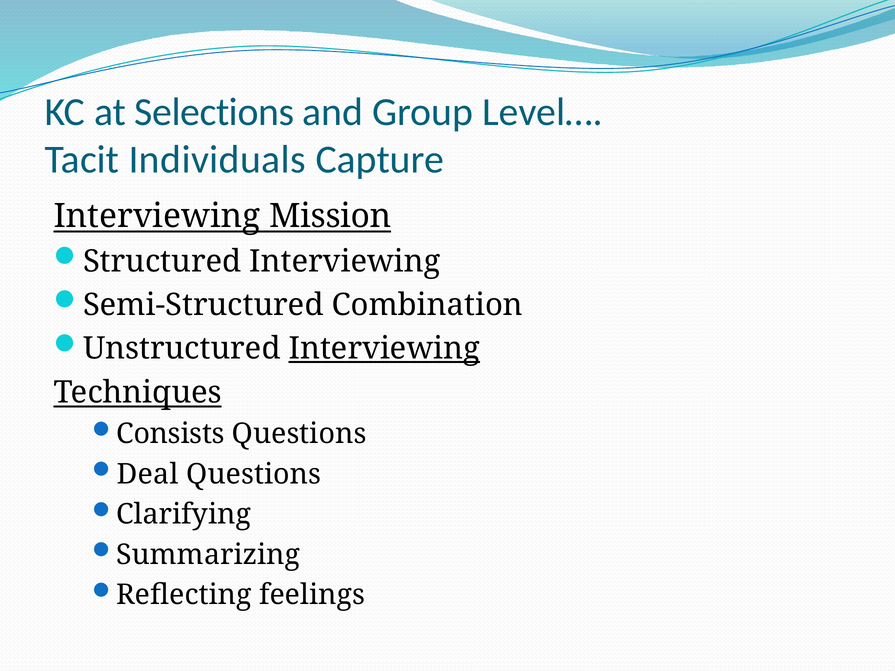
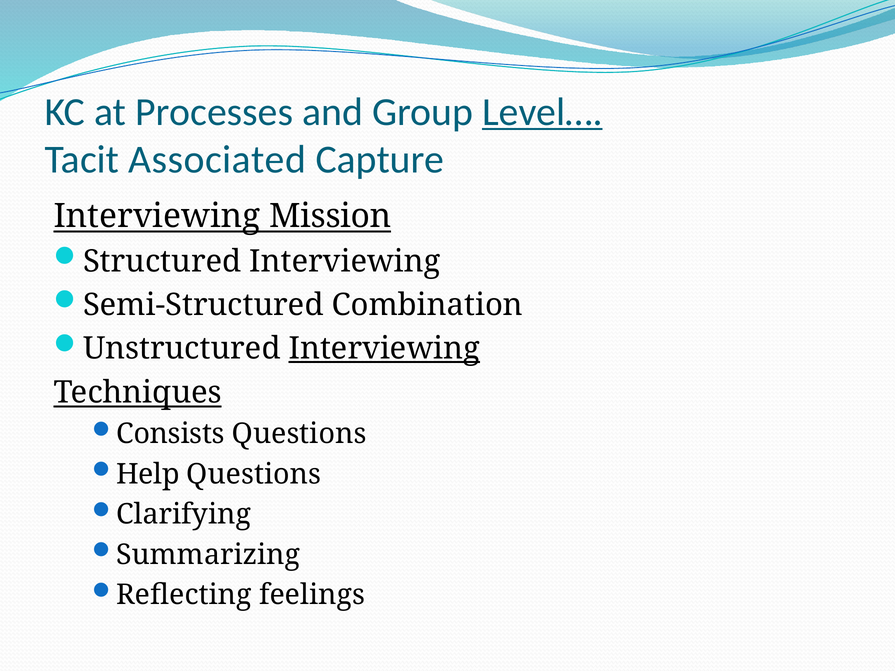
Selections: Selections -> Processes
Level… underline: none -> present
Individuals: Individuals -> Associated
Deal: Deal -> Help
